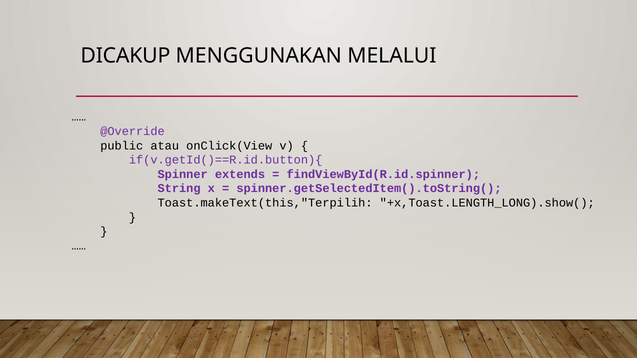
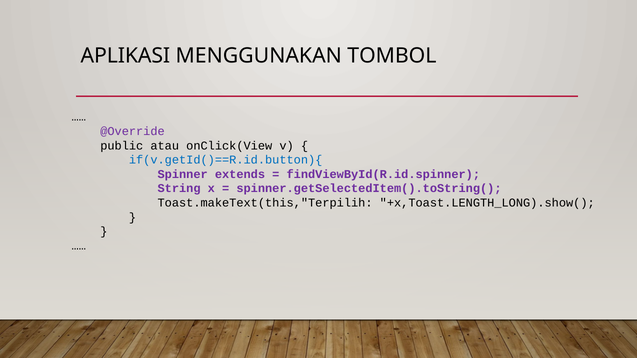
DICAKUP: DICAKUP -> APLIKASI
MELALUI: MELALUI -> TOMBOL
if(v.getId()==R.id.button){ colour: purple -> blue
